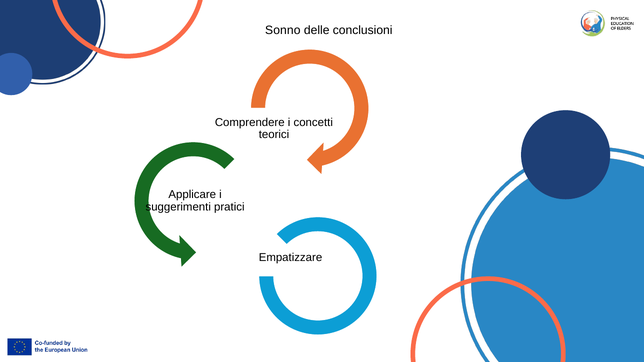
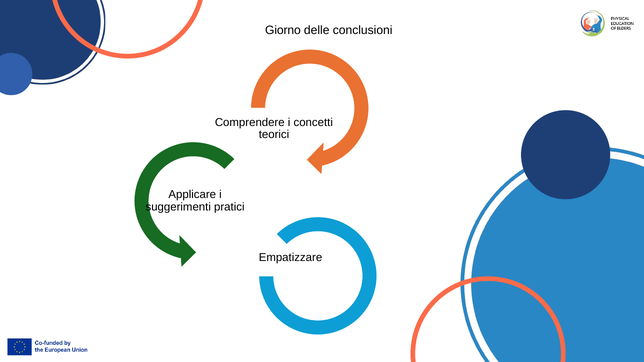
Sonno: Sonno -> Giorno
